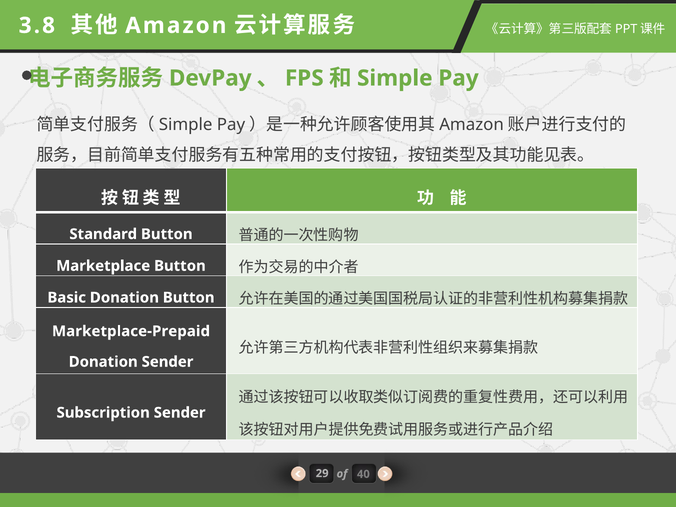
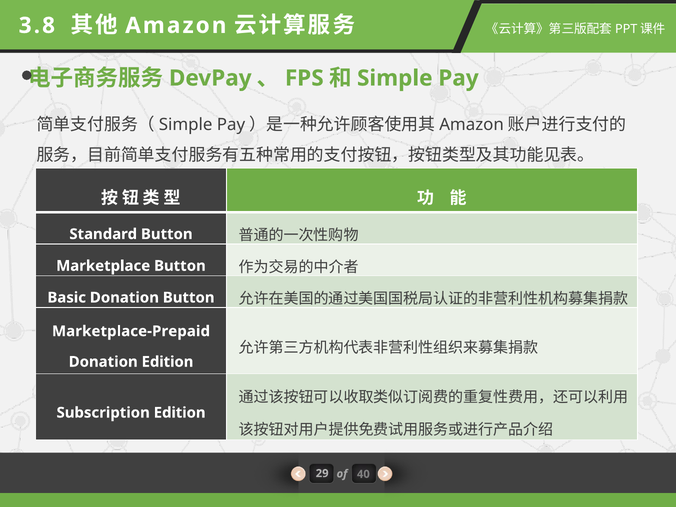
Donation Sender: Sender -> Edition
Subscription Sender: Sender -> Edition
